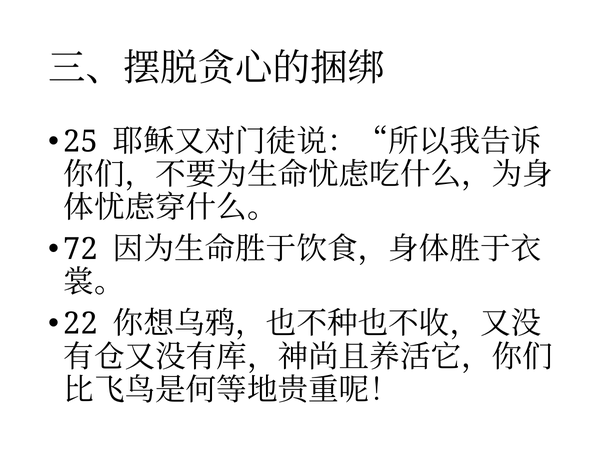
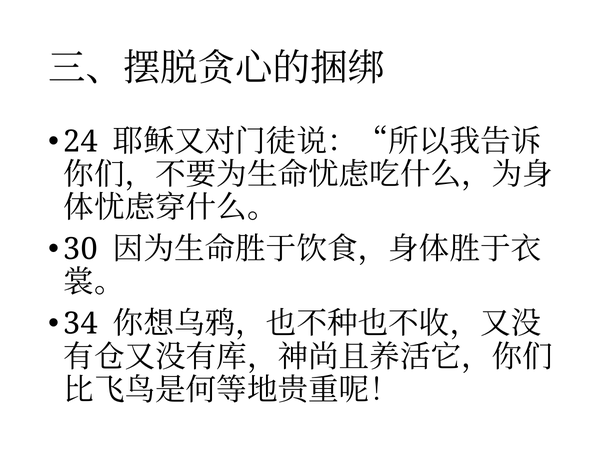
25: 25 -> 24
72: 72 -> 30
22: 22 -> 34
